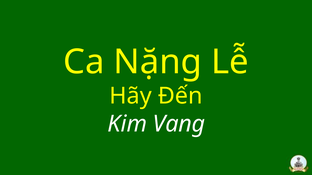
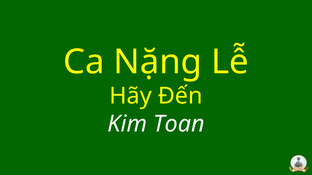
Vang: Vang -> Toan
